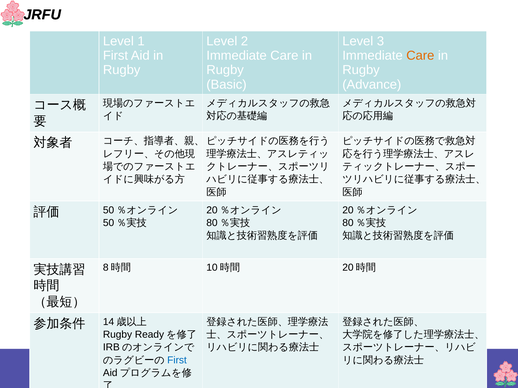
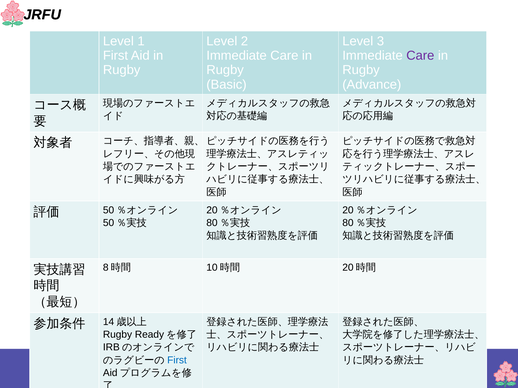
Care at (420, 56) colour: orange -> purple
